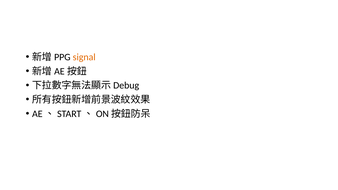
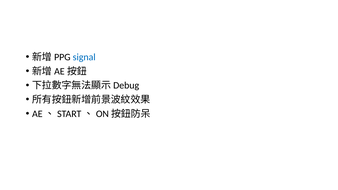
signal colour: orange -> blue
